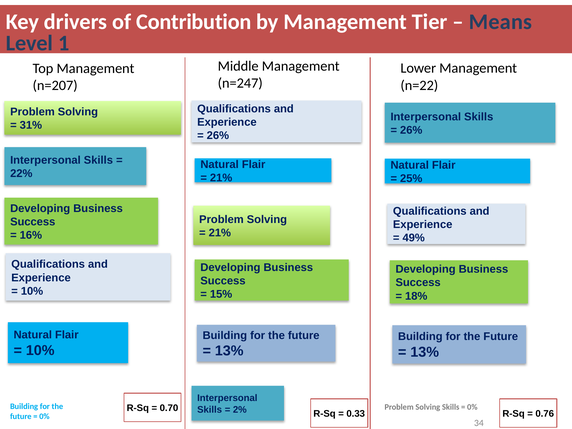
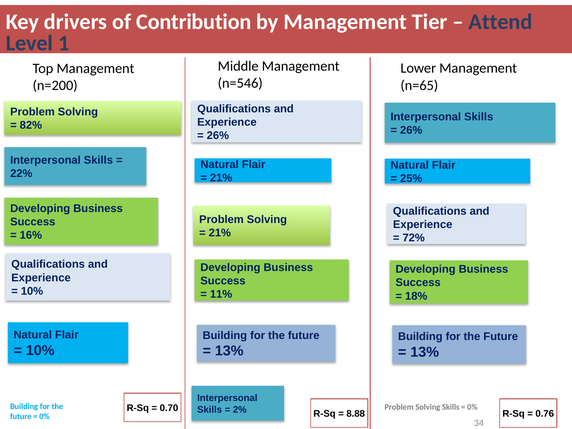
Means: Means -> Attend
n=247: n=247 -> n=546
n=22: n=22 -> n=65
n=207: n=207 -> n=200
31%: 31% -> 82%
49%: 49% -> 72%
15%: 15% -> 11%
0.33: 0.33 -> 8.88
